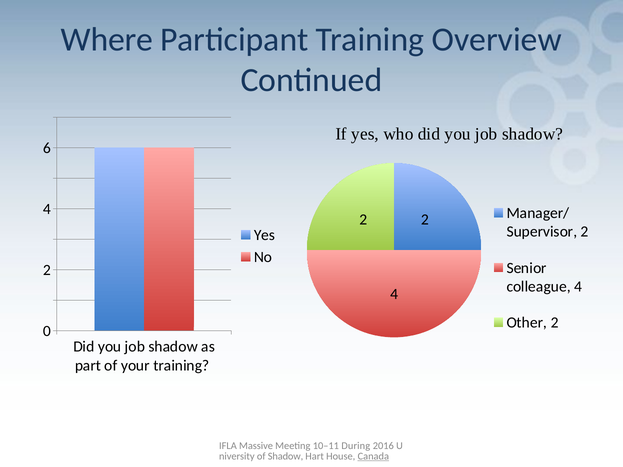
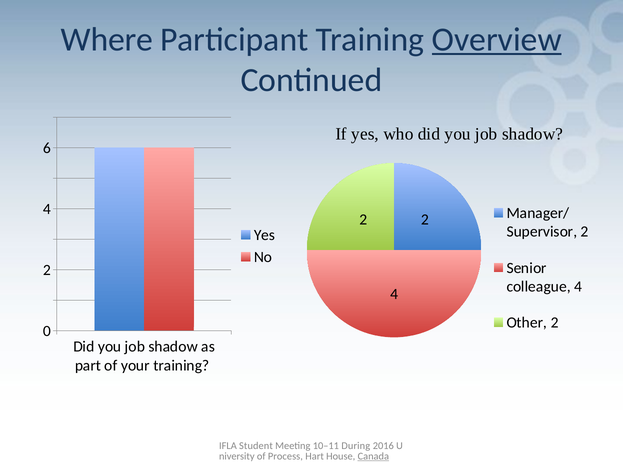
Overview underline: none -> present
Massive: Massive -> Student
of Shadow: Shadow -> Process
